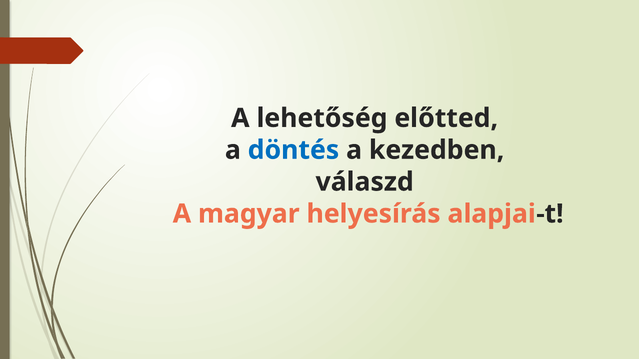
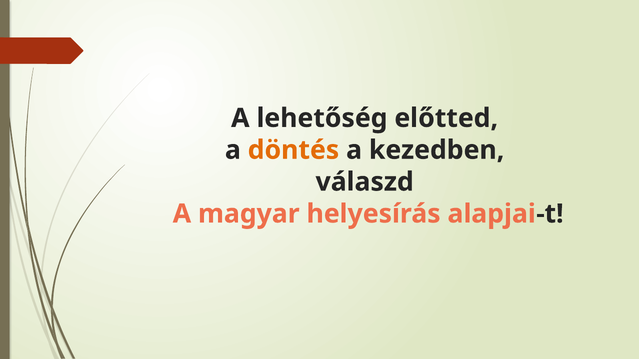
döntés colour: blue -> orange
